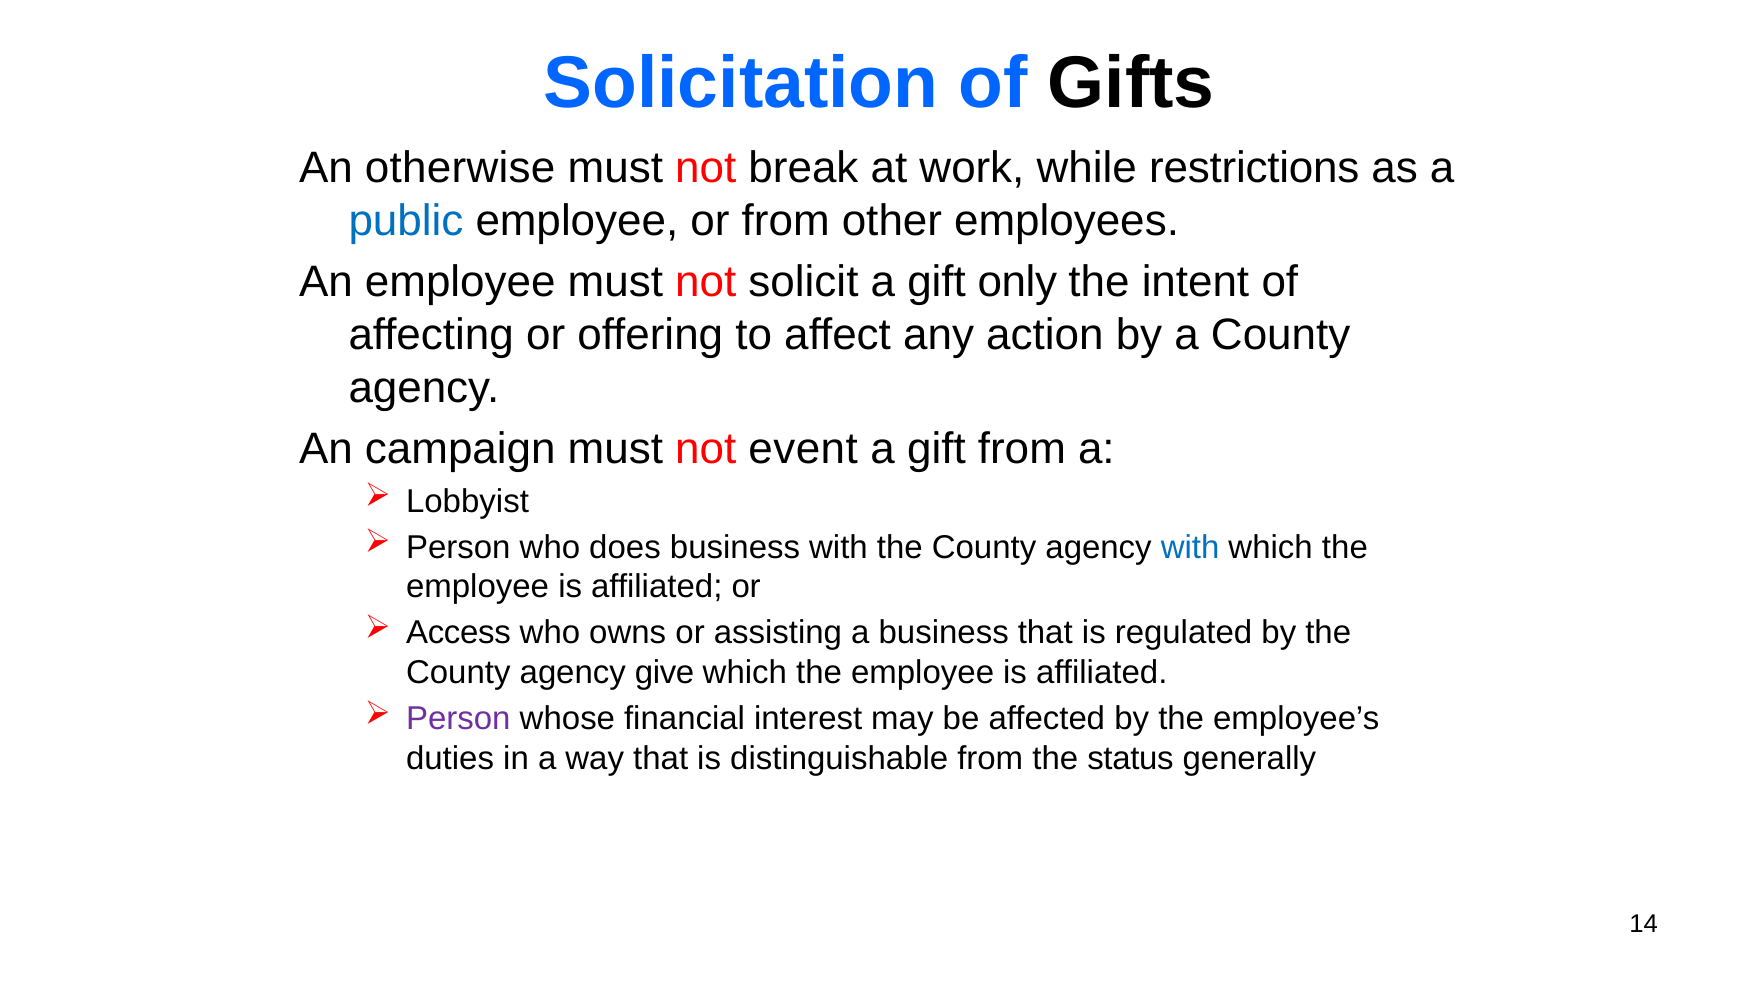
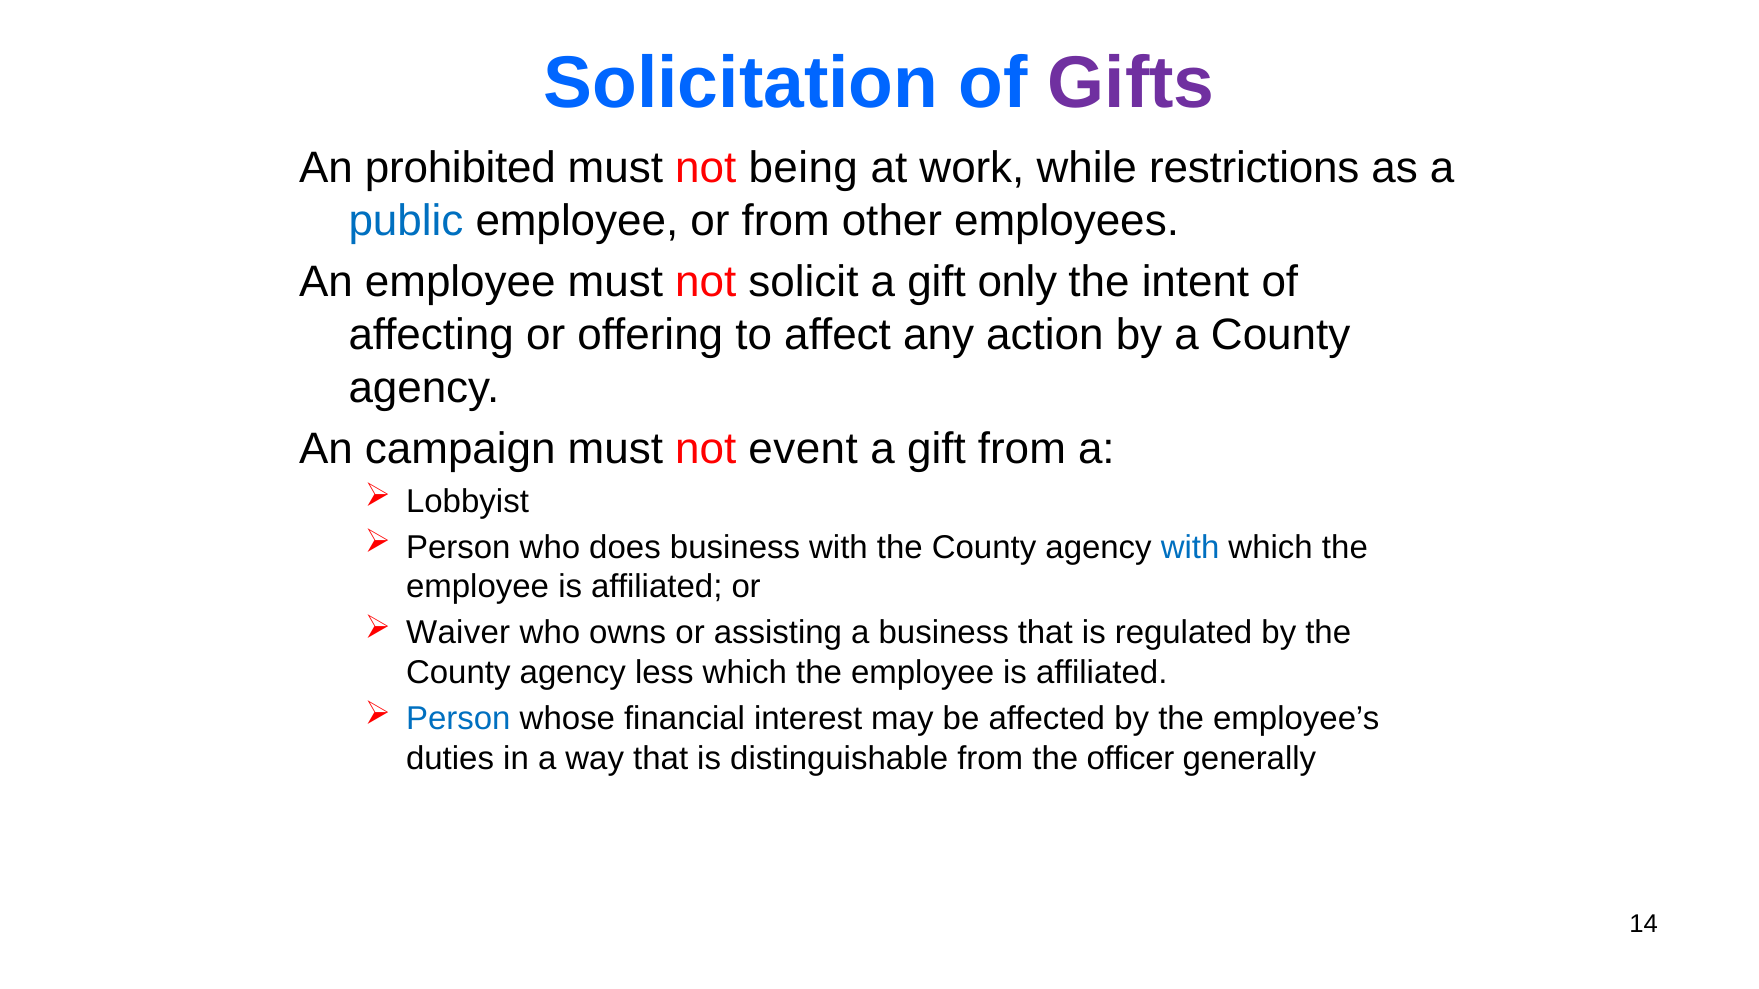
Gifts colour: black -> purple
otherwise: otherwise -> prohibited
break: break -> being
Access: Access -> Waiver
give: give -> less
Person at (458, 719) colour: purple -> blue
status: status -> officer
